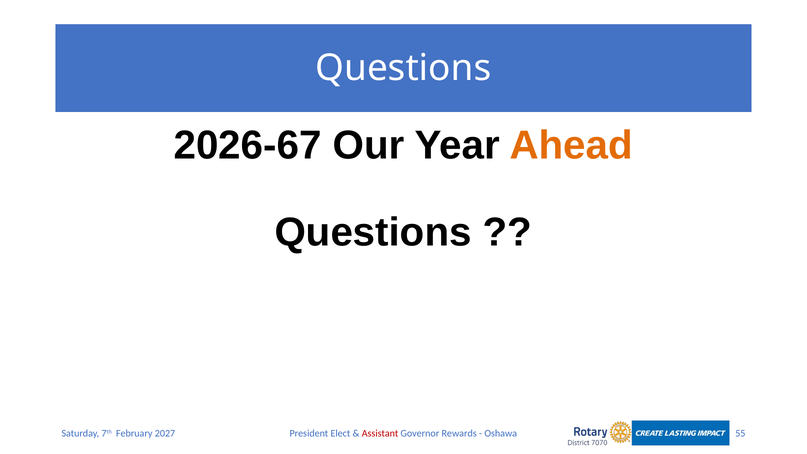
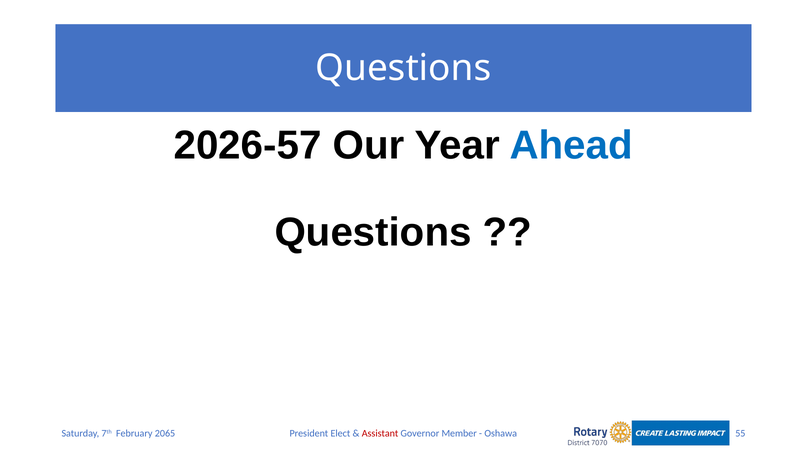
2026-67: 2026-67 -> 2026-57
Ahead colour: orange -> blue
2027: 2027 -> 2065
Rewards: Rewards -> Member
